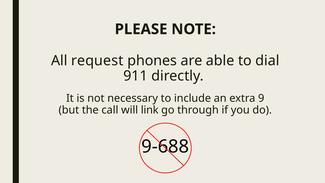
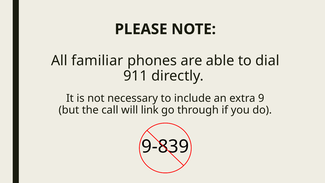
request: request -> familiar
9-688: 9-688 -> 9-839
